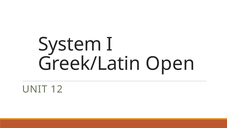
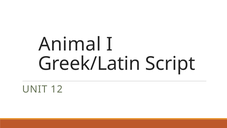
System: System -> Animal
Open: Open -> Script
